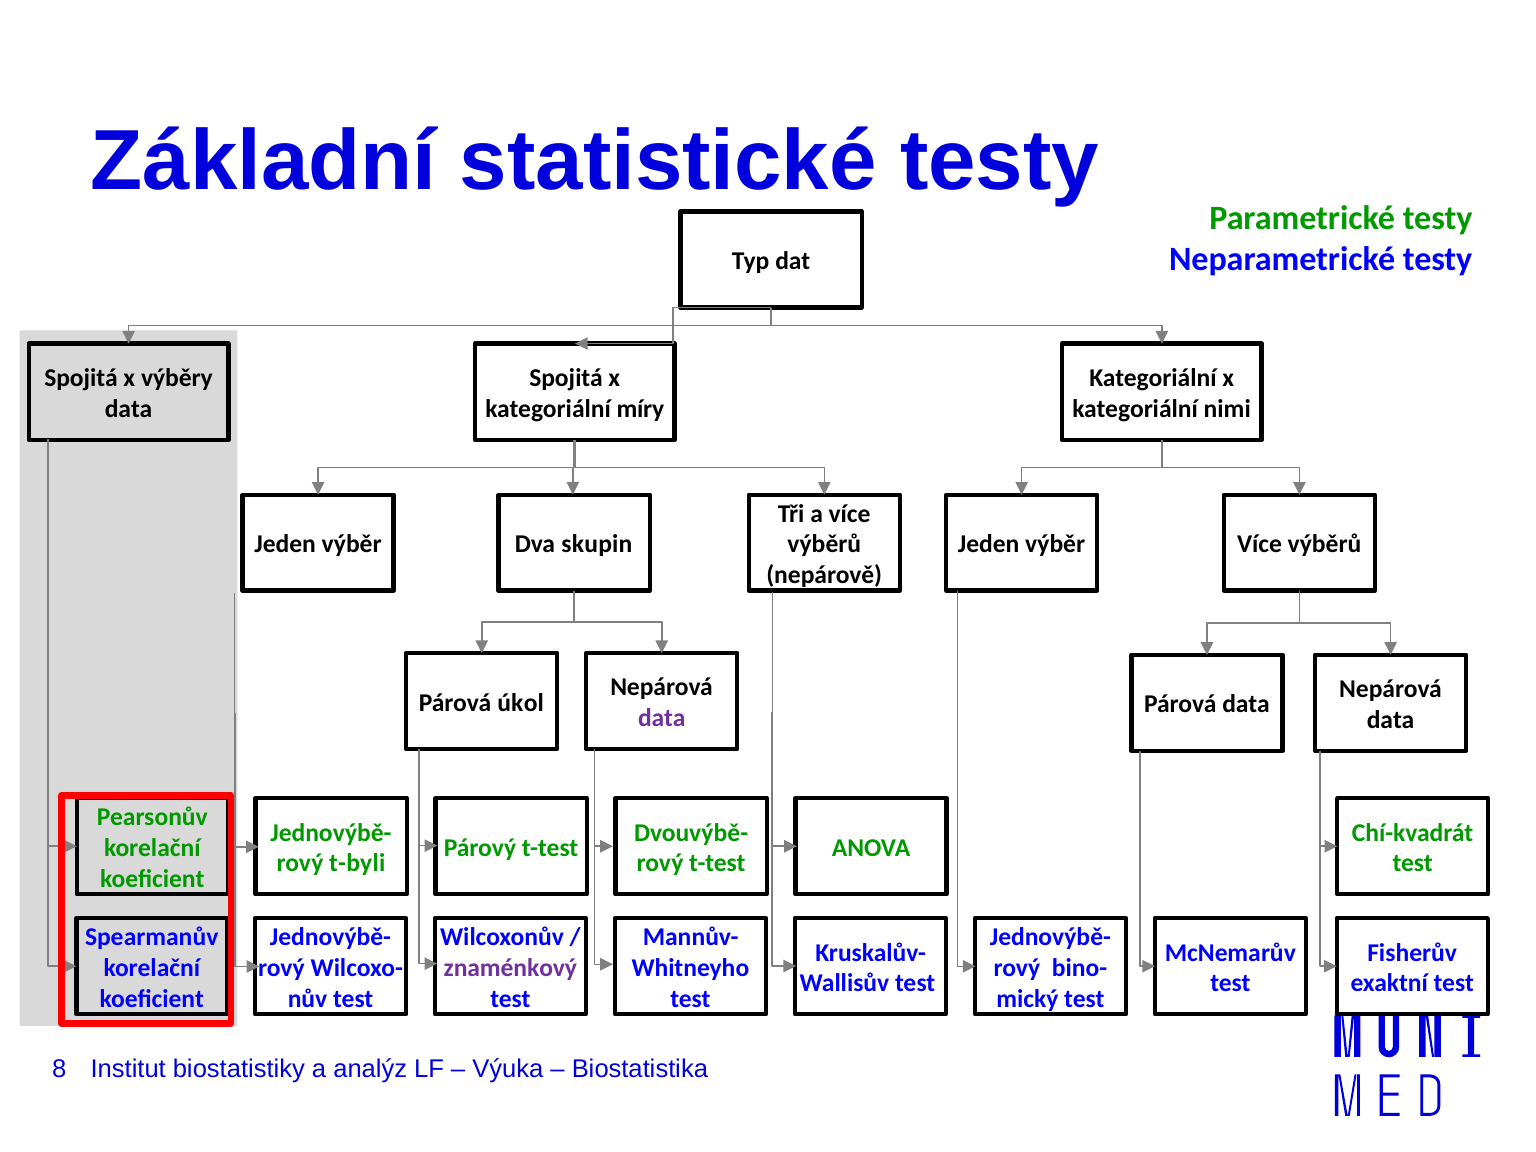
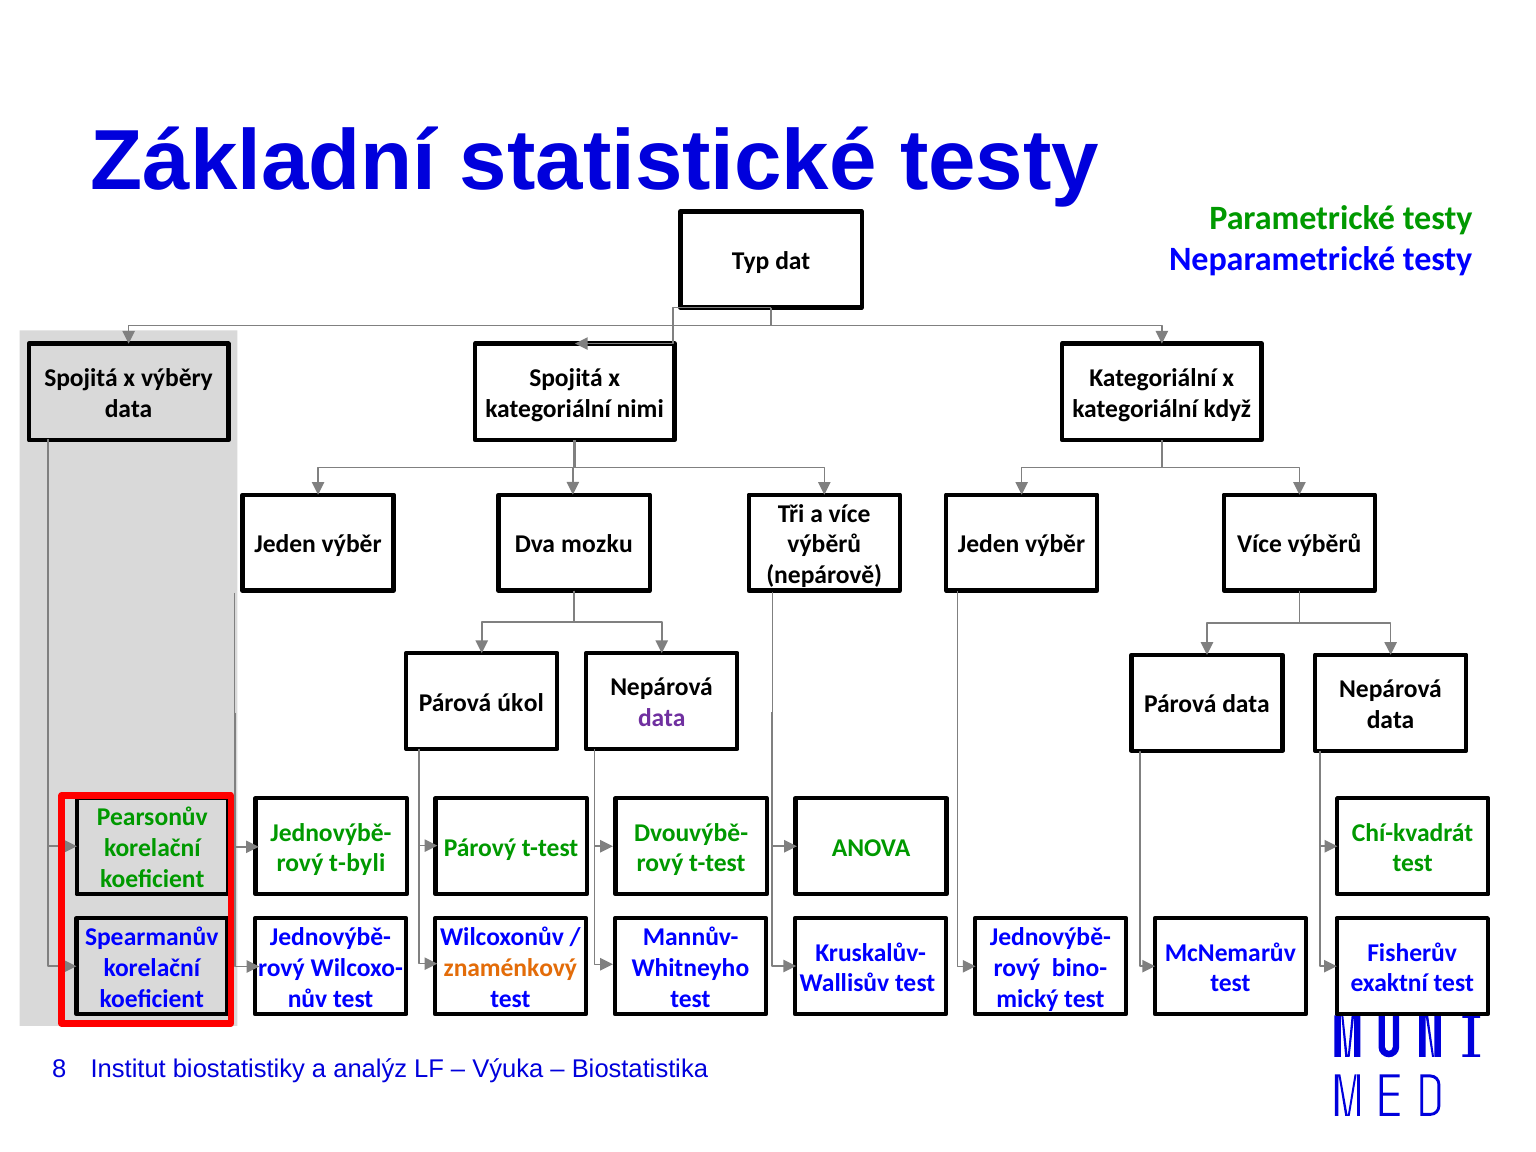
míry: míry -> nimi
nimi: nimi -> když
skupin: skupin -> mozku
znaménkový colour: purple -> orange
